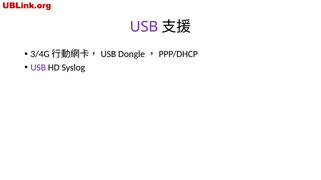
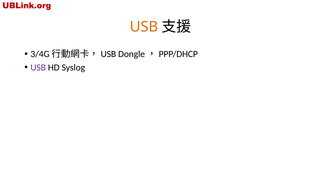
USB at (144, 27) colour: purple -> orange
